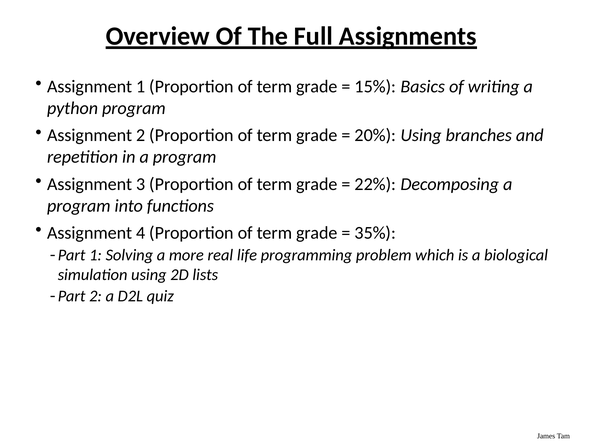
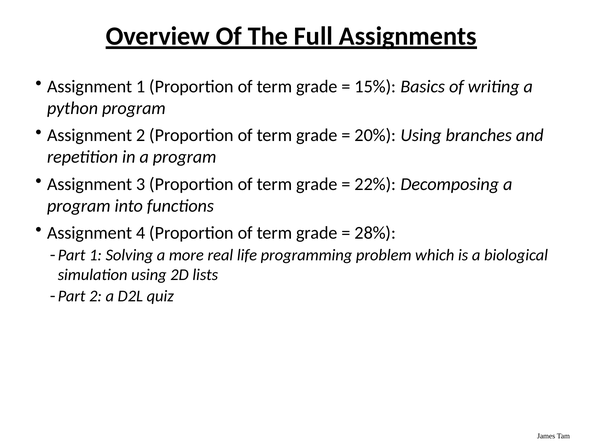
35%: 35% -> 28%
